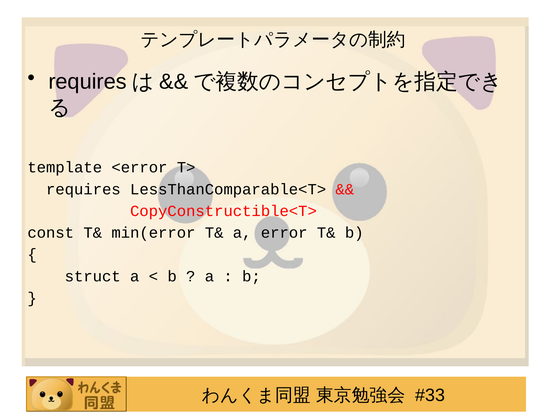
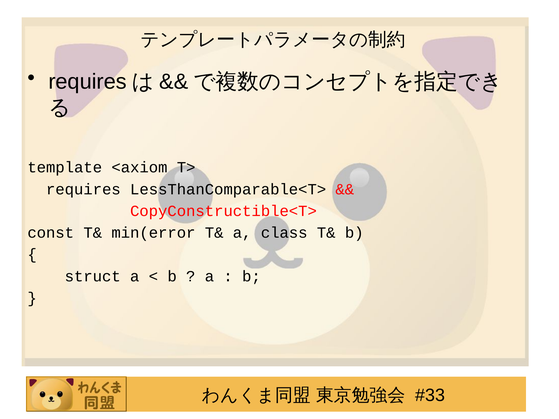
<error: <error -> <axiom
error: error -> class
